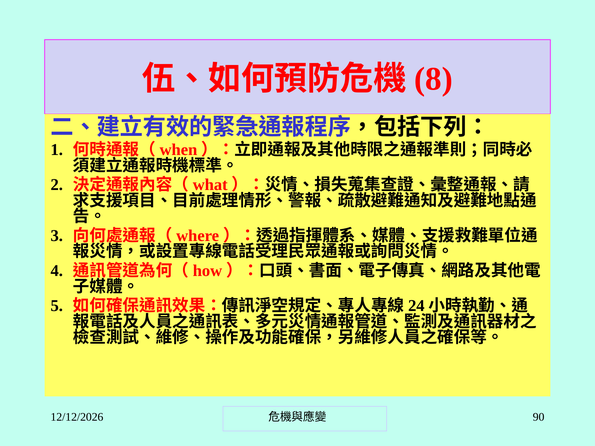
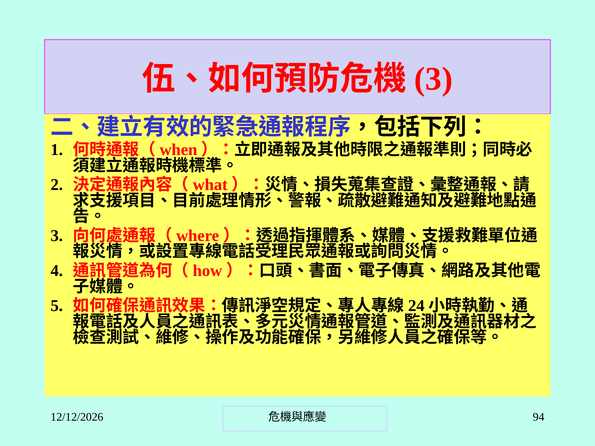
8 at (434, 79): 8 -> 3
90: 90 -> 94
